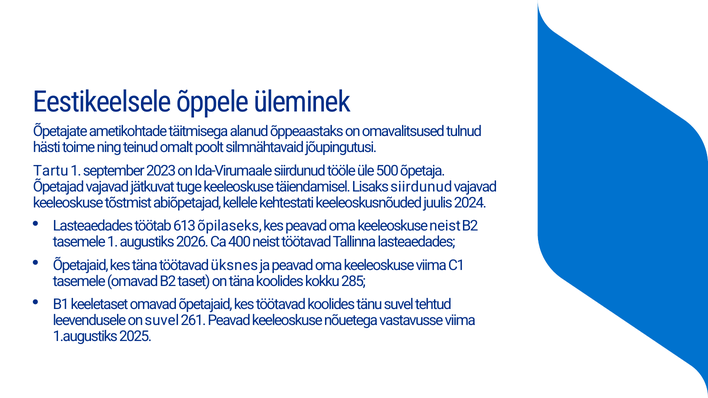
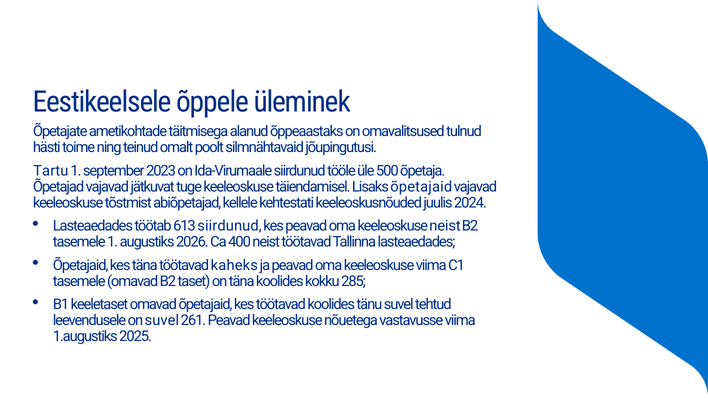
Lisaks siirdunud: siirdunud -> õpetajaid
613 õpilaseks: õpilaseks -> siirdunud
üksnes: üksnes -> kaheks
